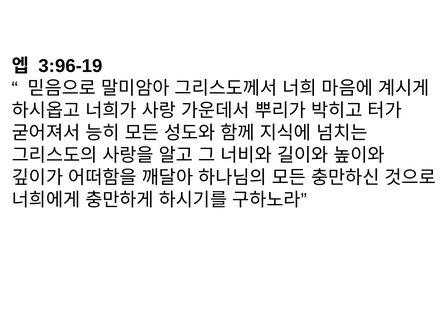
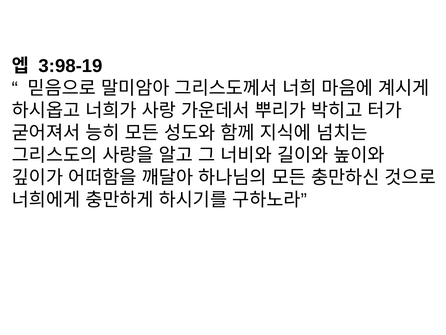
3:96-19: 3:96-19 -> 3:98-19
